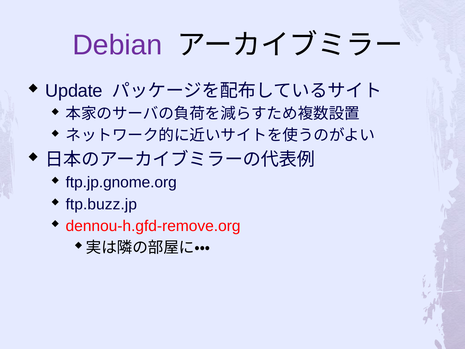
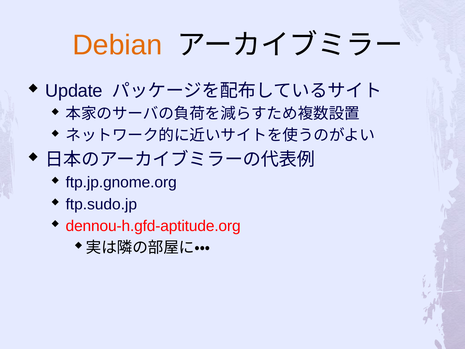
Debian colour: purple -> orange
ftp.buzz.jp: ftp.buzz.jp -> ftp.sudo.jp
dennou-h.gfd-remove.org: dennou-h.gfd-remove.org -> dennou-h.gfd-aptitude.org
